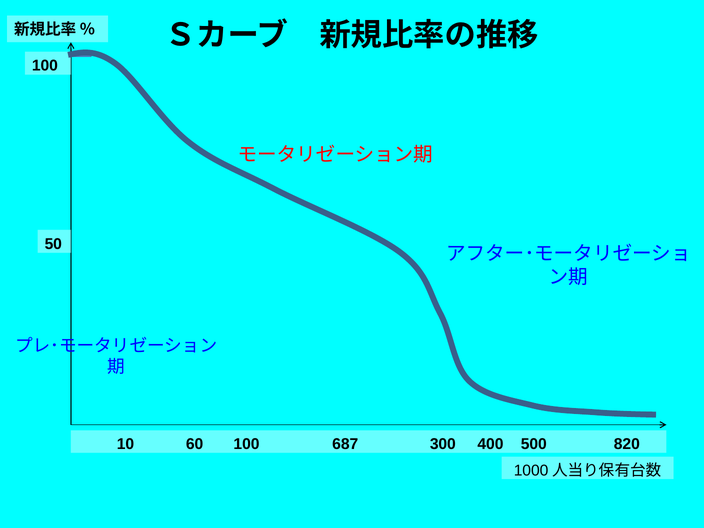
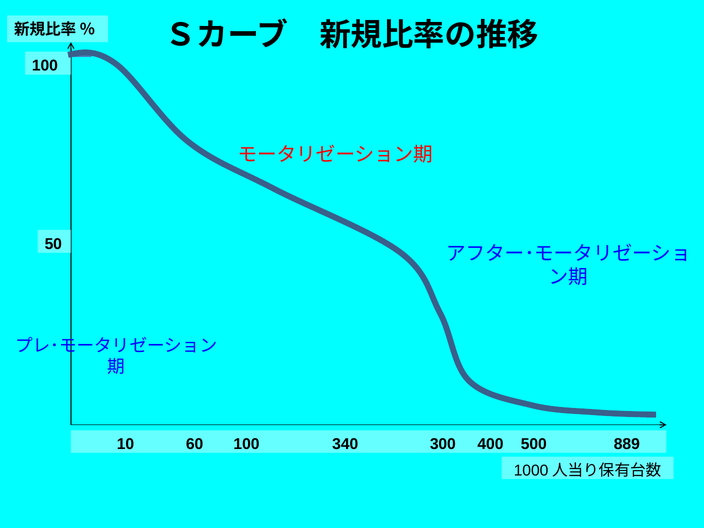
687: 687 -> 340
820: 820 -> 889
